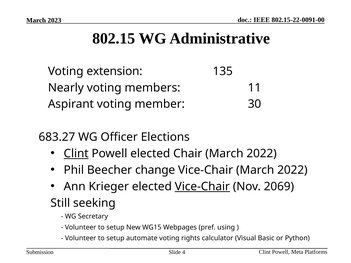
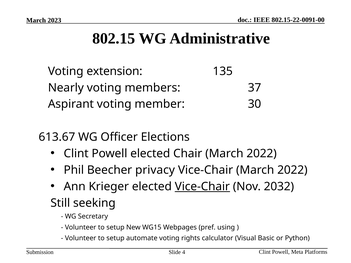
11: 11 -> 37
683.27: 683.27 -> 613.67
Clint at (76, 154) underline: present -> none
change: change -> privacy
2069: 2069 -> 2032
